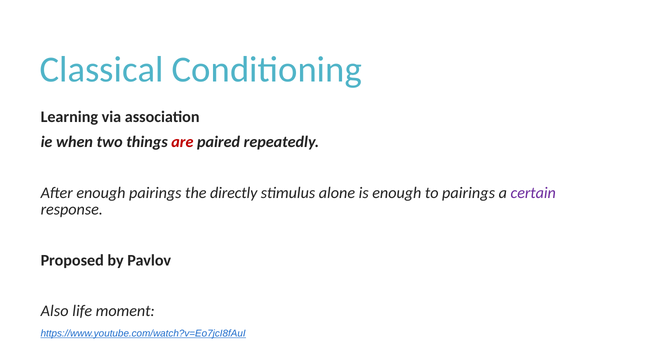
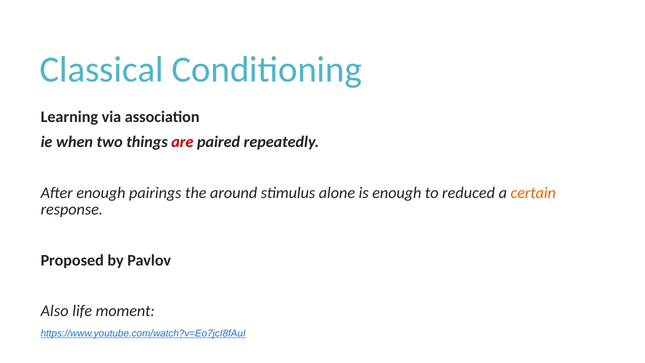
directly: directly -> around
to pairings: pairings -> reduced
certain colour: purple -> orange
